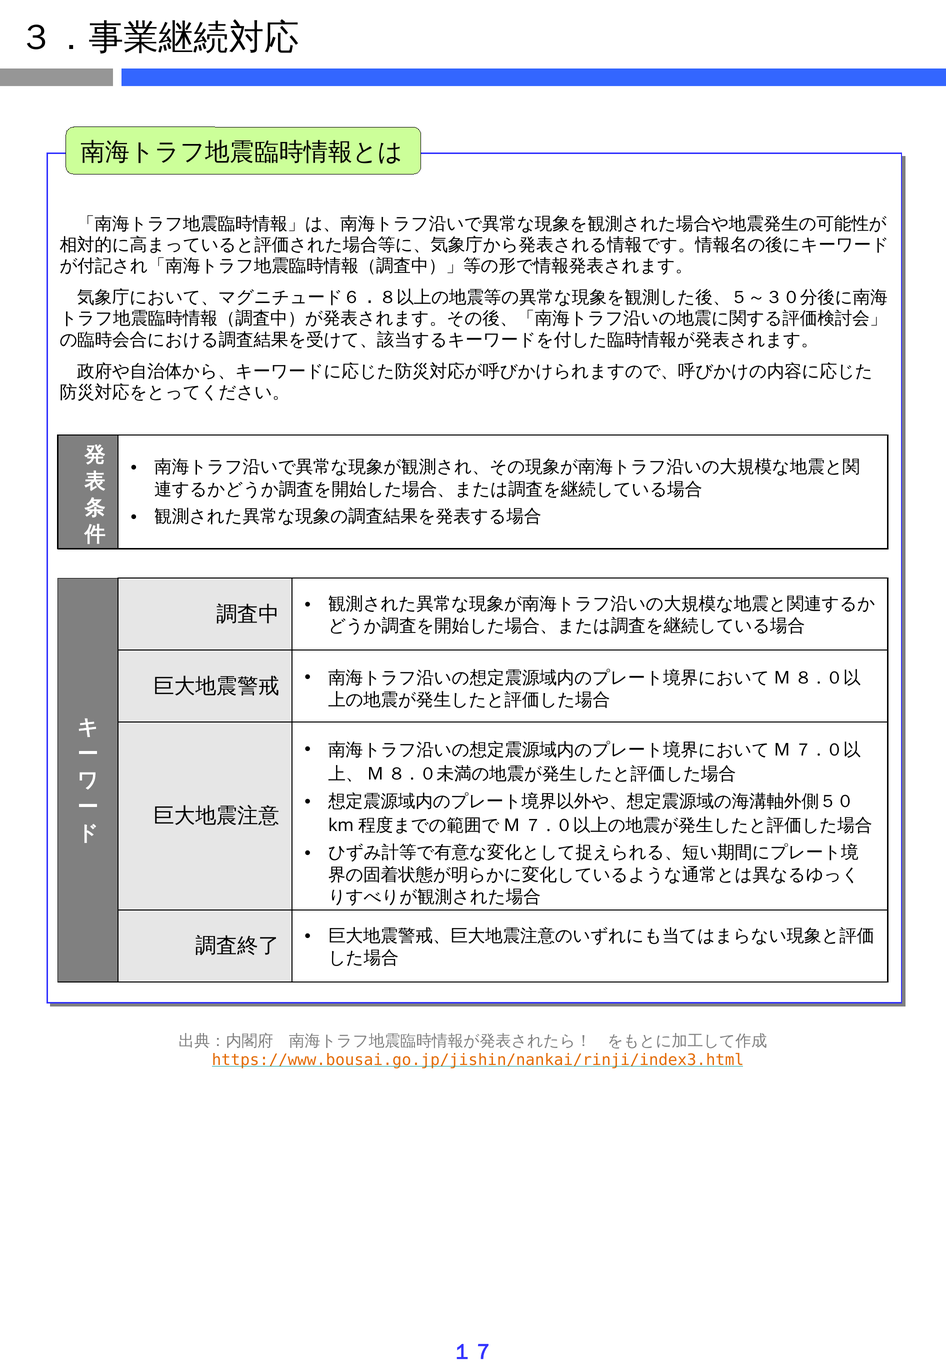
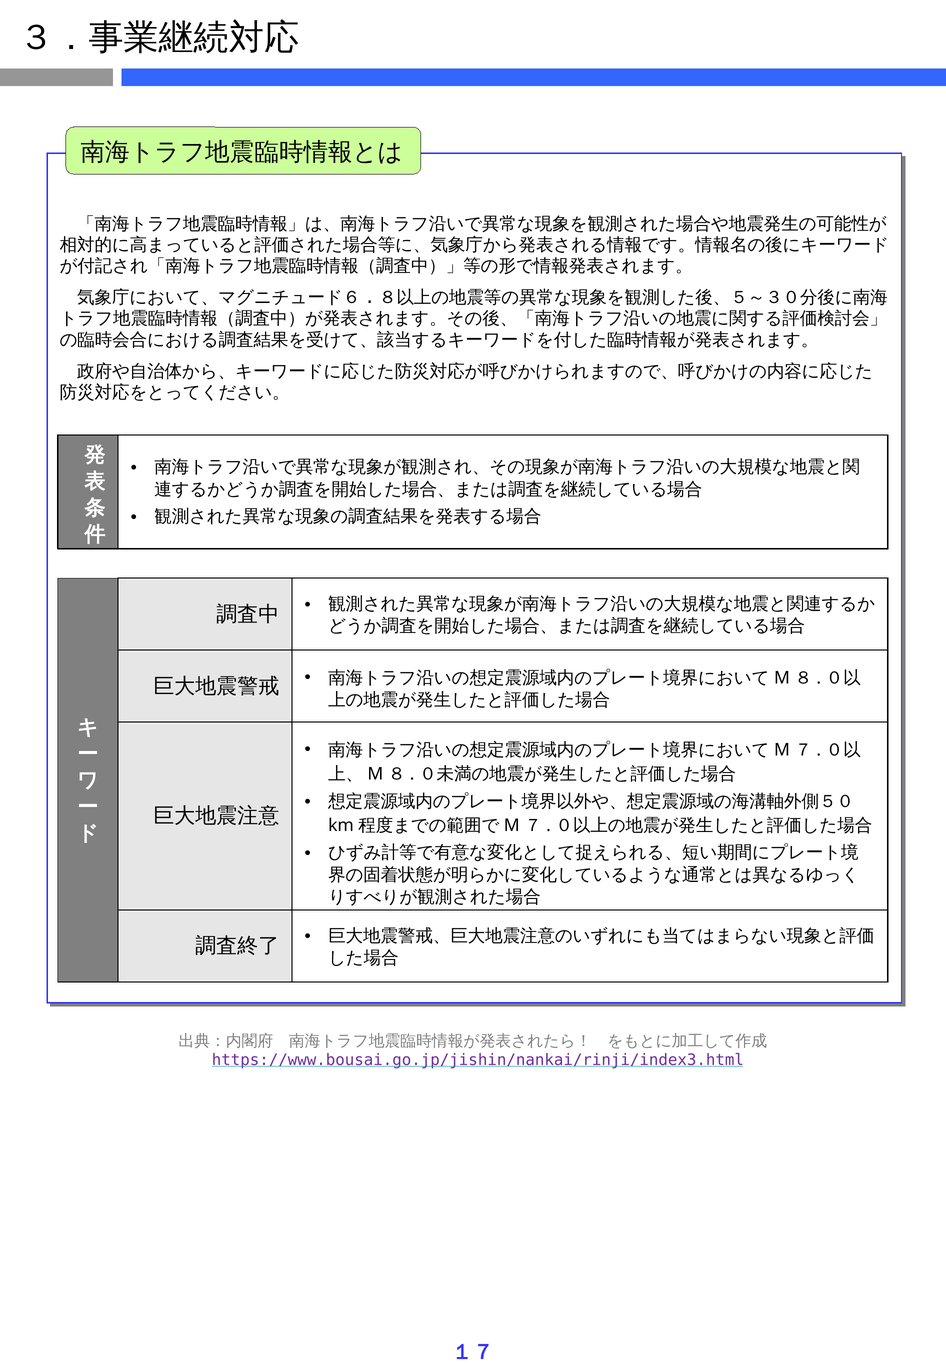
https://www.bousai.go.jp/jishin/nankai/rinji/index3.html colour: orange -> purple
